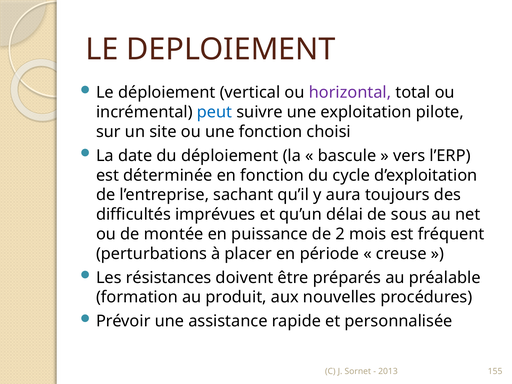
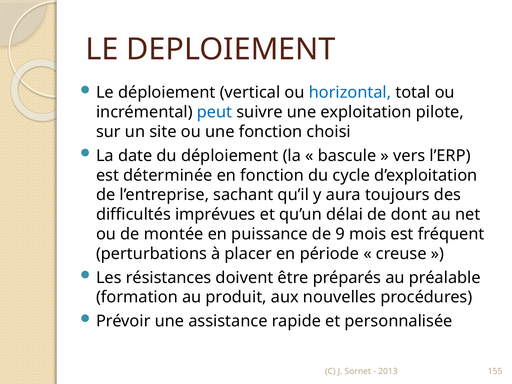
horizontal colour: purple -> blue
sous: sous -> dont
2: 2 -> 9
